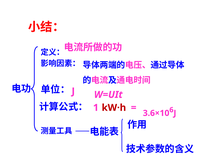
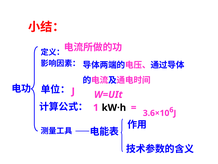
kW·h colour: red -> black
